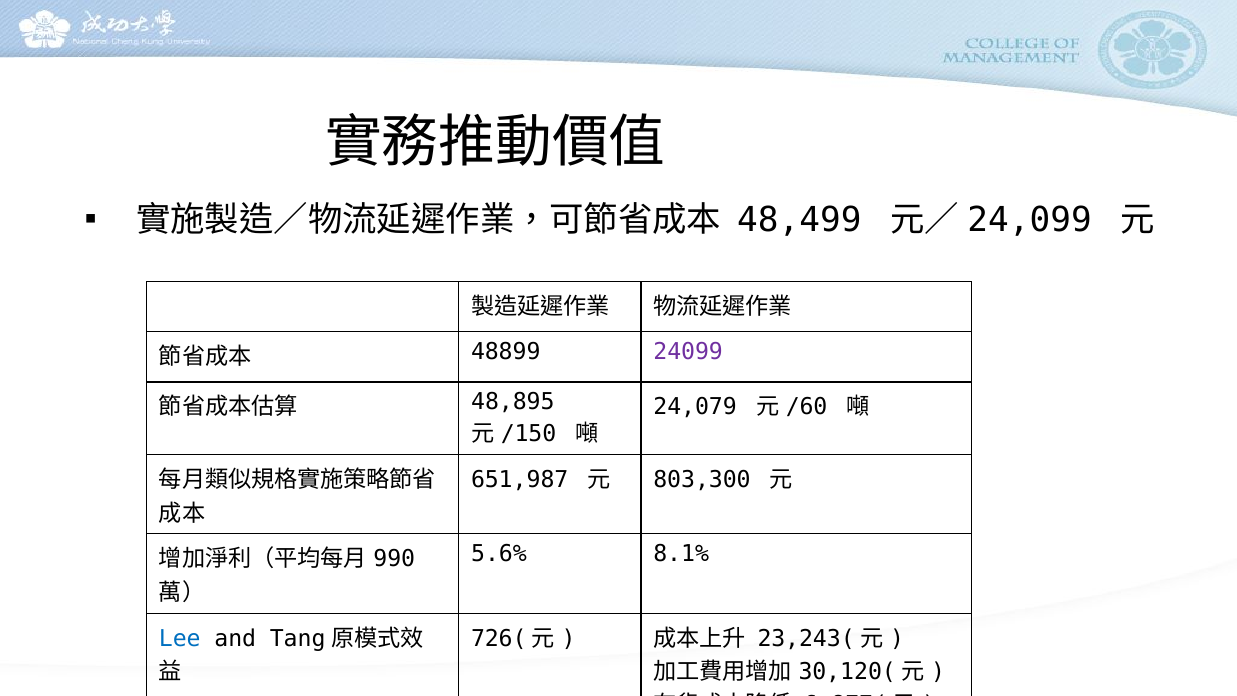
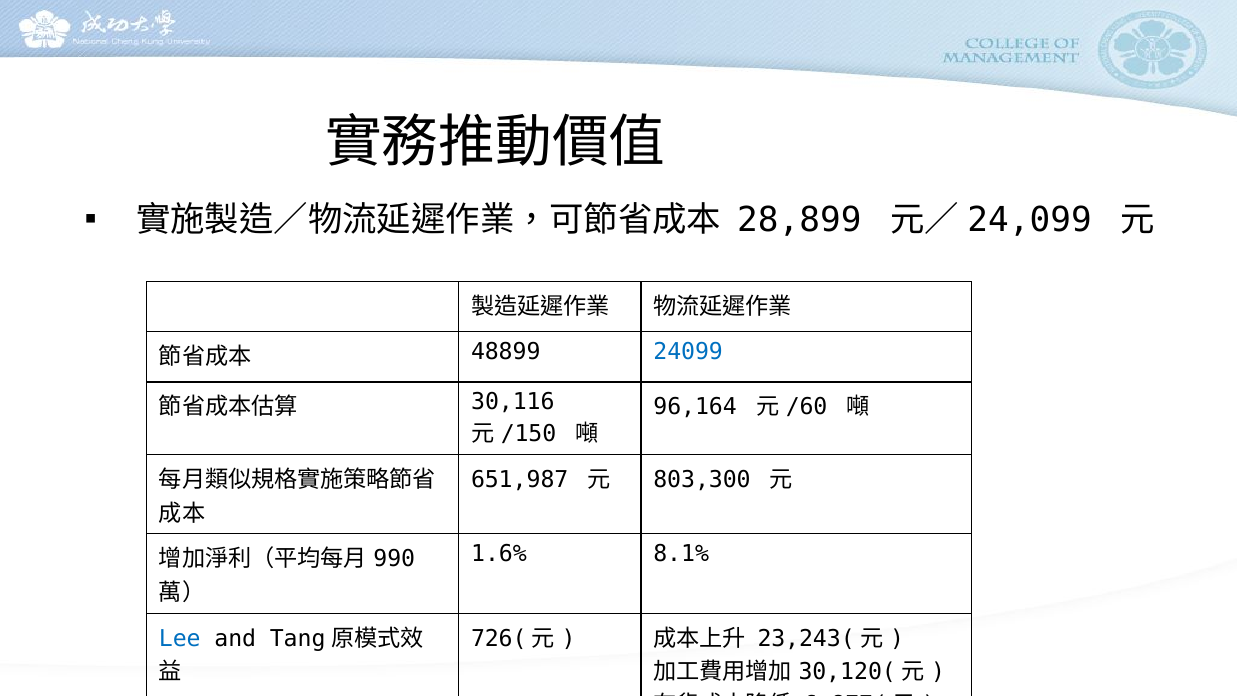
48,499: 48,499 -> 28,899
24099 colour: purple -> blue
24,079: 24,079 -> 96,164
48,895: 48,895 -> 30,116
5.6%: 5.6% -> 1.6%
